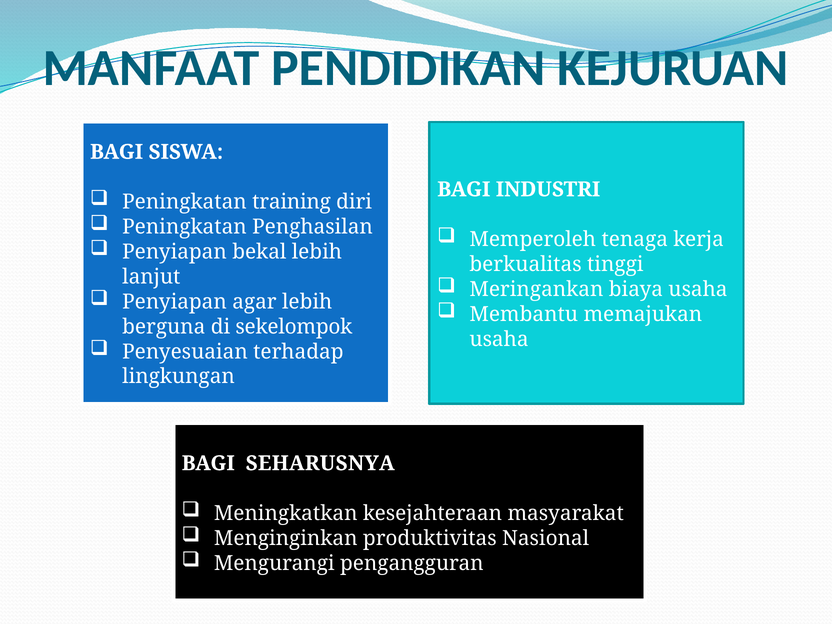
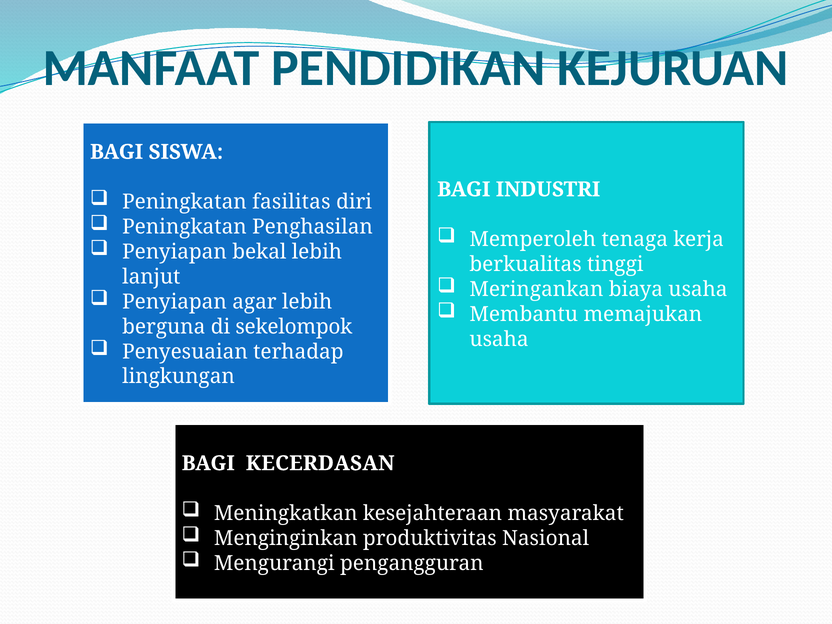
training: training -> fasilitas
SEHARUSNYA: SEHARUSNYA -> KECERDASAN
